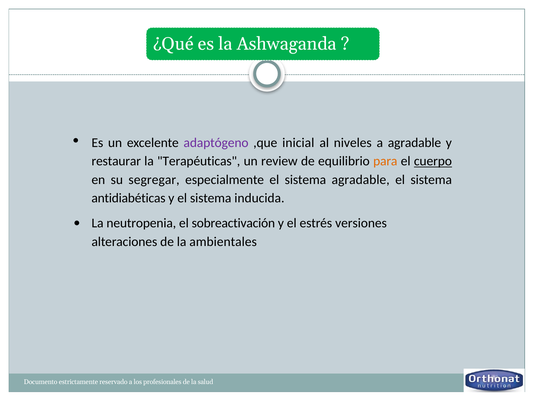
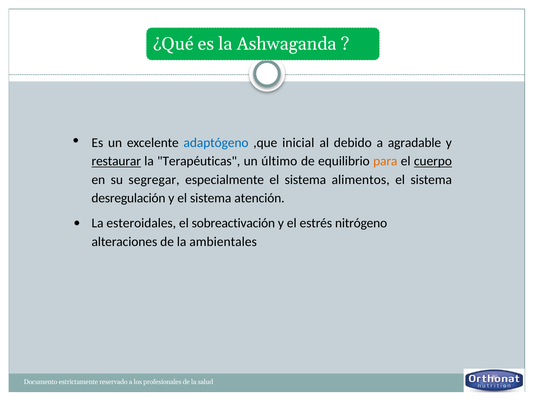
adaptógeno colour: purple -> blue
niveles: niveles -> debido
restaurar underline: none -> present
review: review -> último
sistema agradable: agradable -> alimentos
antidiabéticas: antidiabéticas -> desregulación
inducida: inducida -> atención
neutropenia: neutropenia -> esteroidales
versiones: versiones -> nitrógeno
